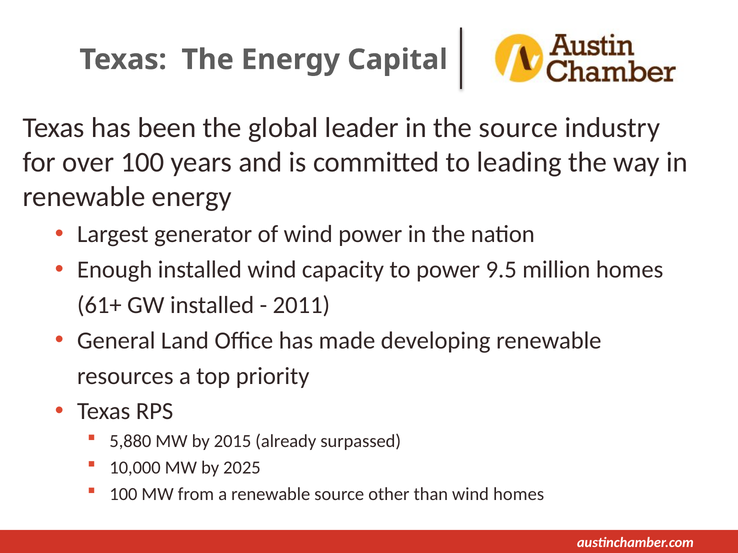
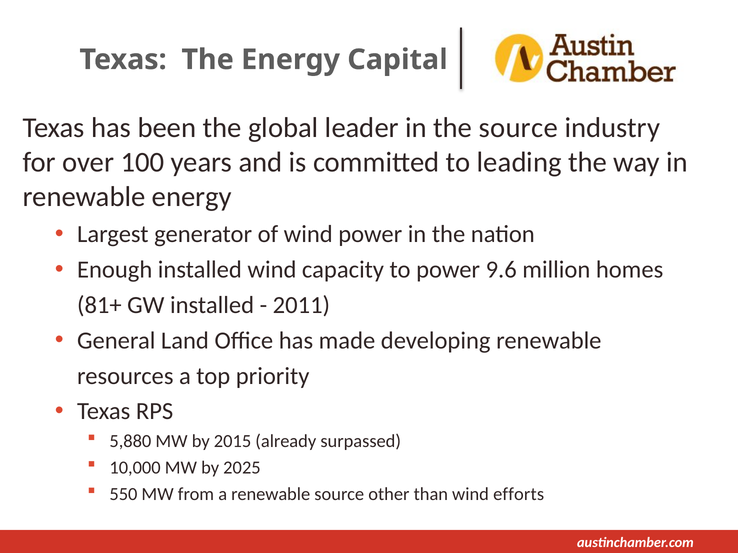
9.5: 9.5 -> 9.6
61+: 61+ -> 81+
100 at (123, 495): 100 -> 550
wind homes: homes -> efforts
